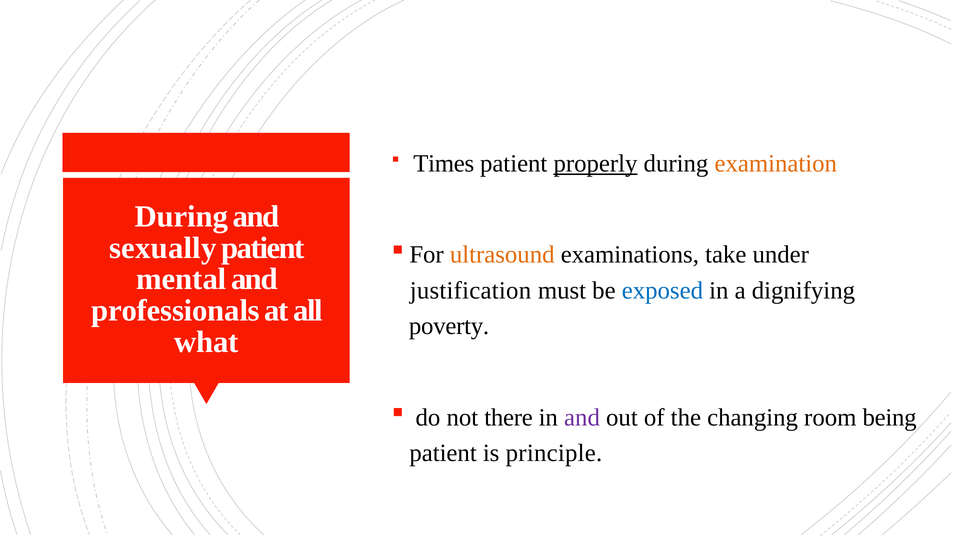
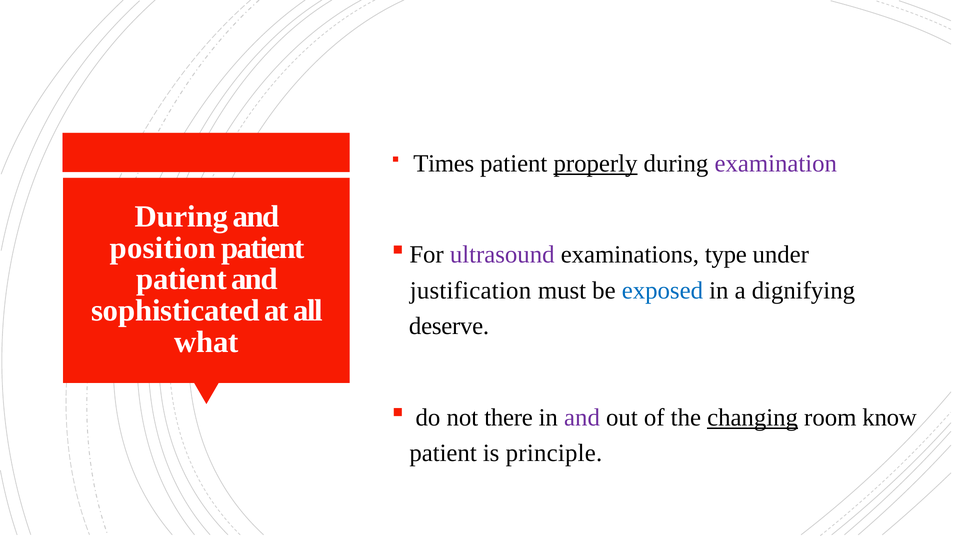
examination colour: orange -> purple
sexually: sexually -> position
ultrasound colour: orange -> purple
take: take -> type
mental at (181, 279): mental -> patient
professionals: professionals -> sophisticated
poverty: poverty -> deserve
changing underline: none -> present
being: being -> know
